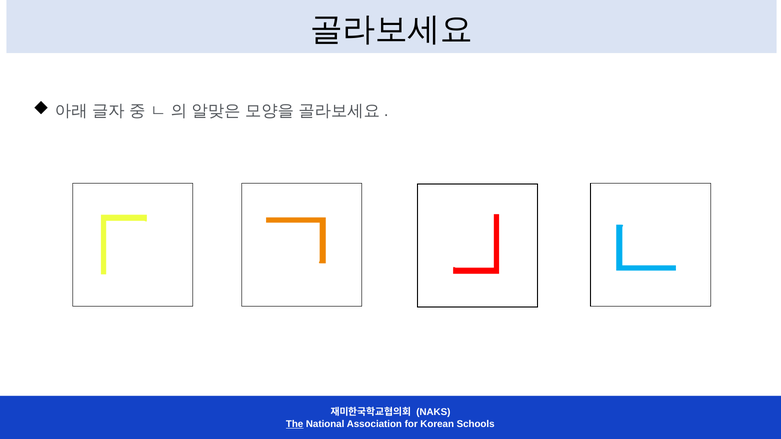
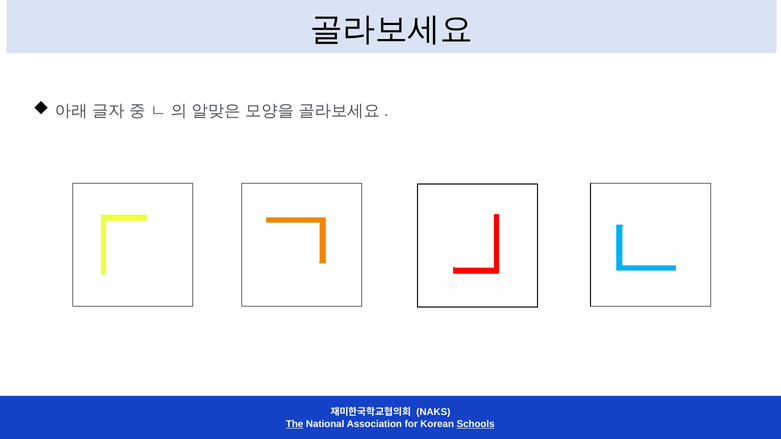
Schools underline: none -> present
